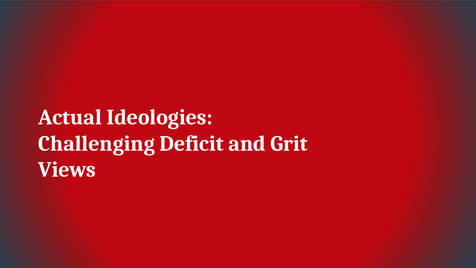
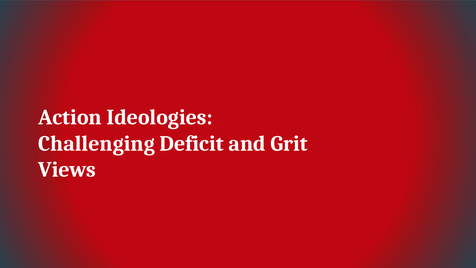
Actual: Actual -> Action
